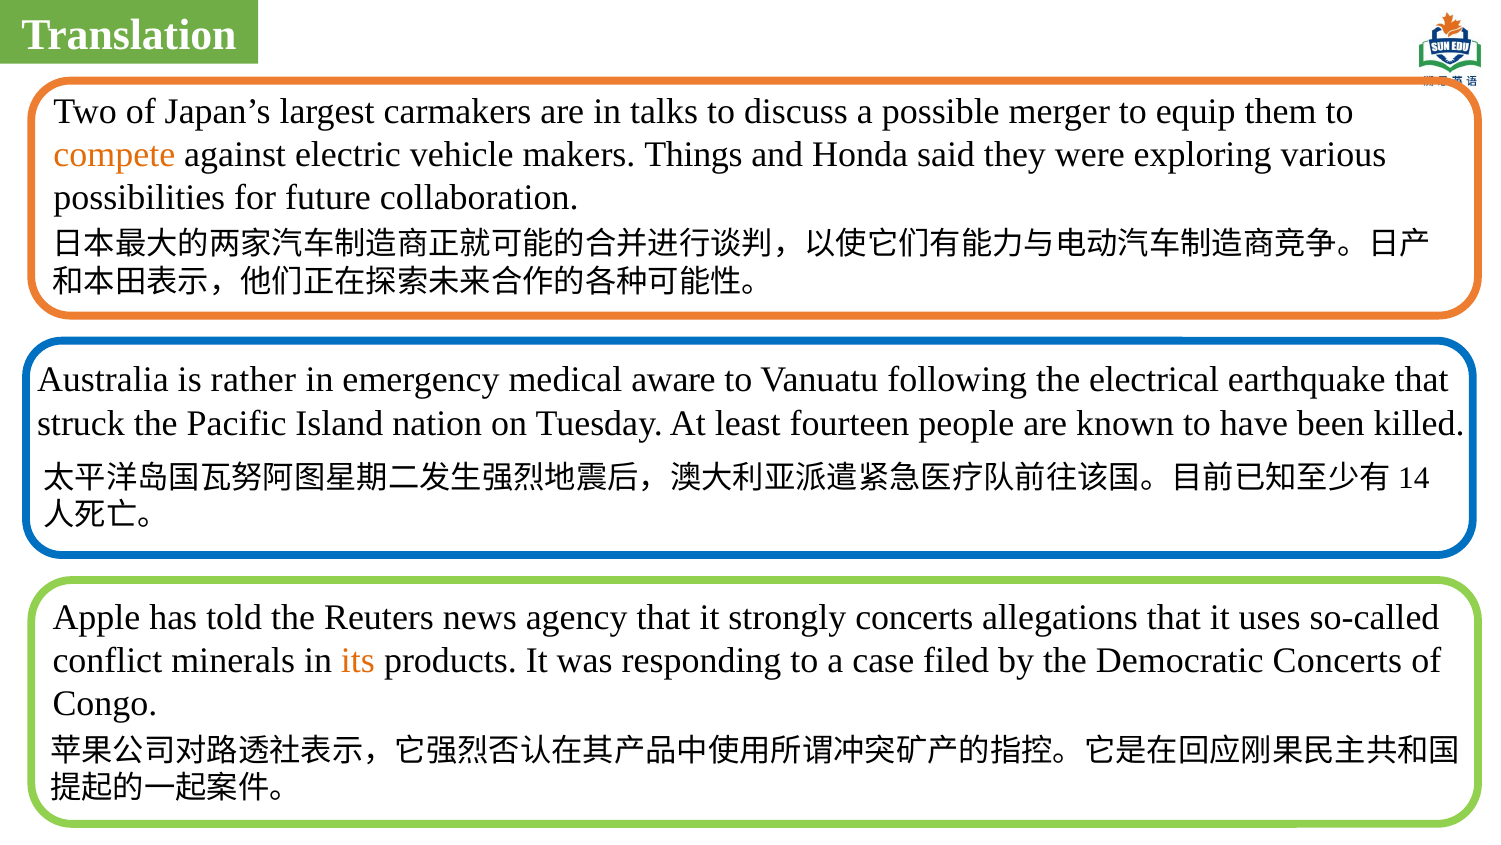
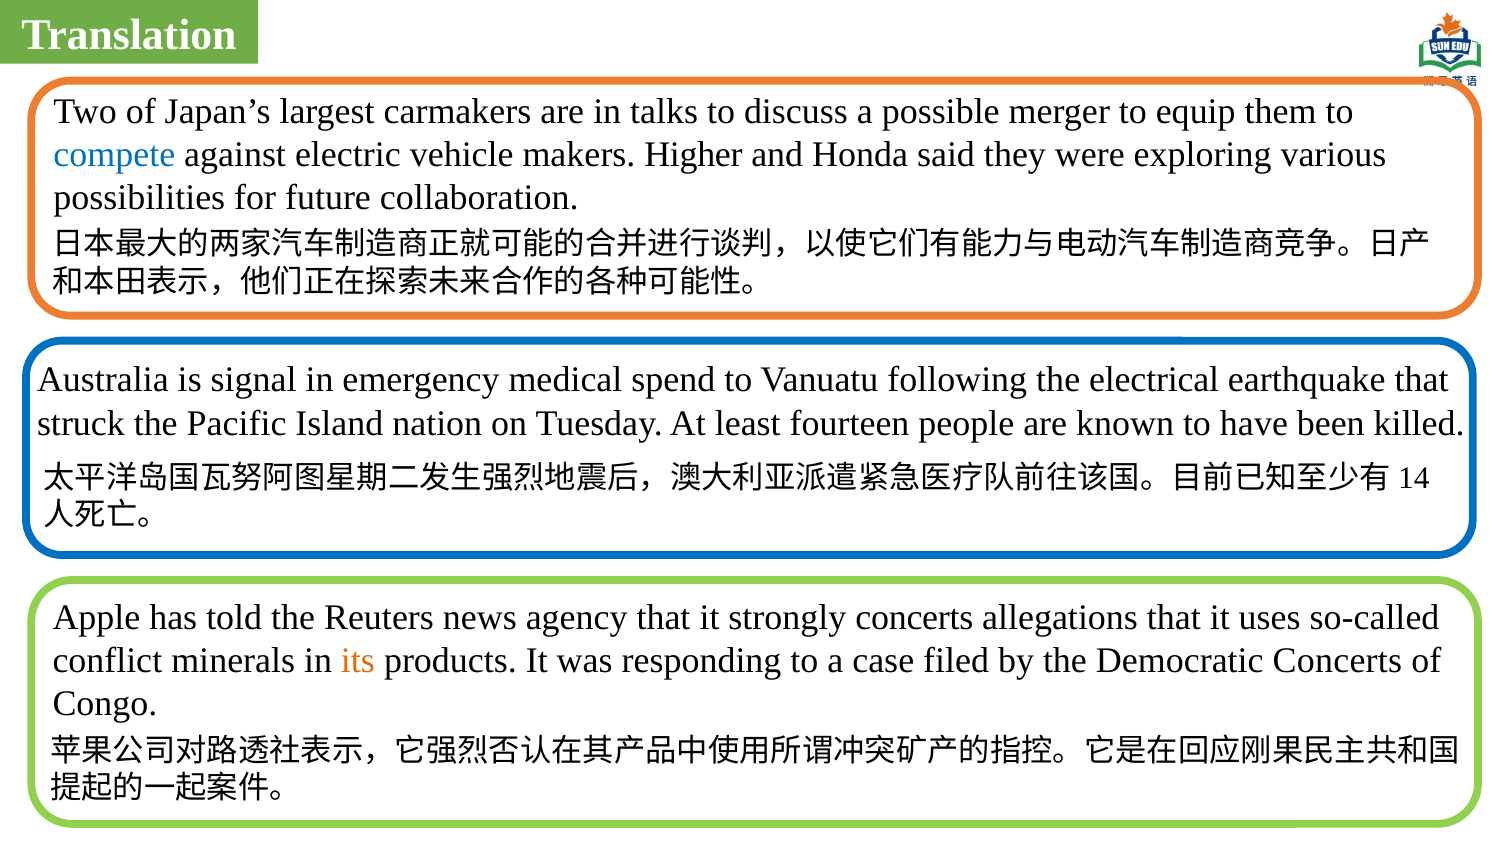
compete colour: orange -> blue
Things: Things -> Higher
rather: rather -> signal
aware: aware -> spend
